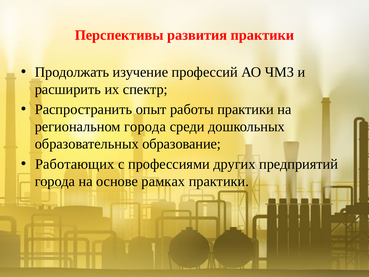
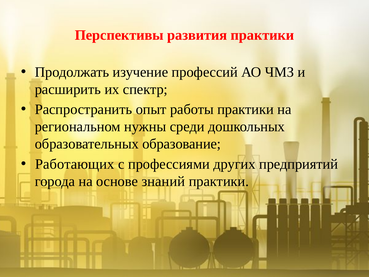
региональном города: города -> нужны
рамках: рамках -> знаний
